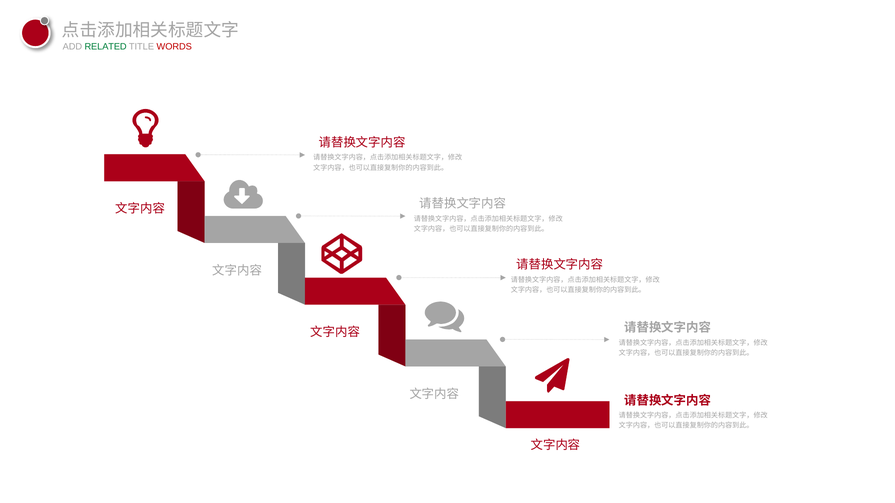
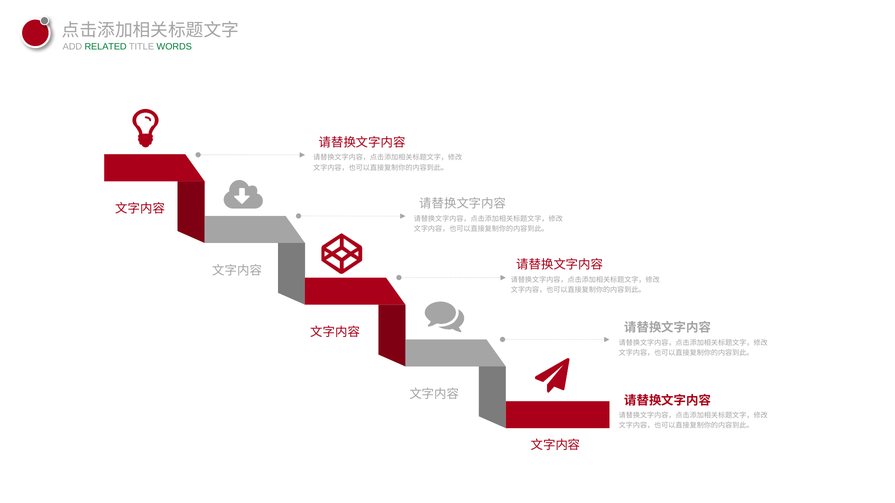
WORDS colour: red -> green
